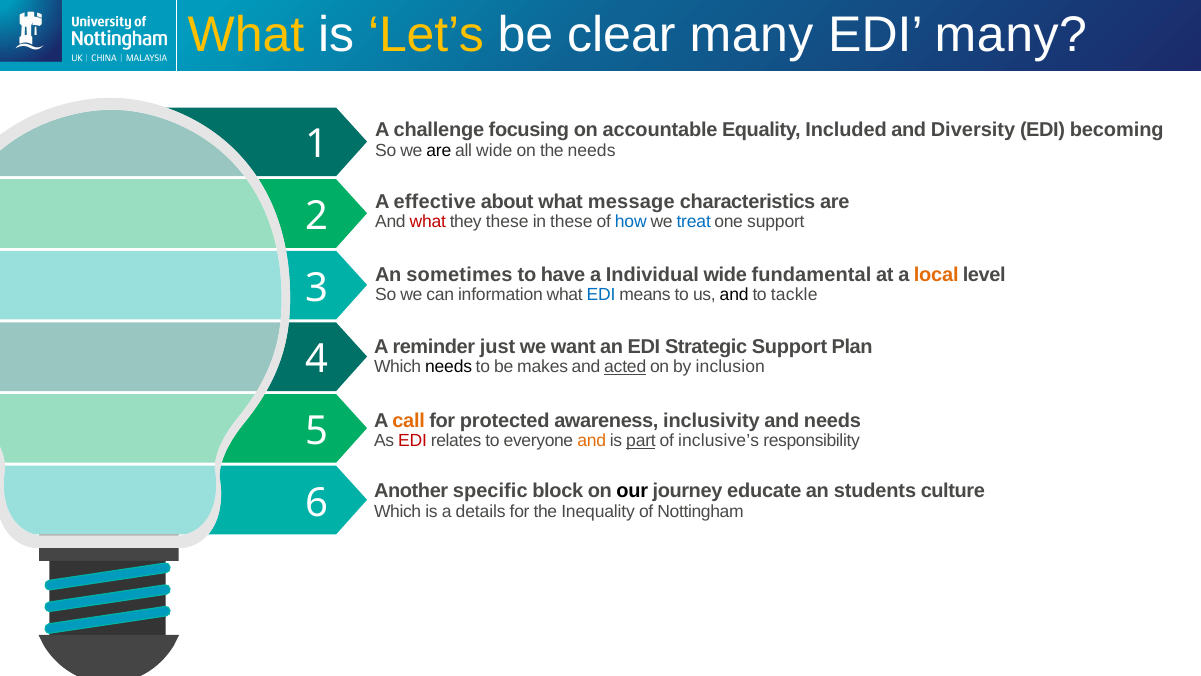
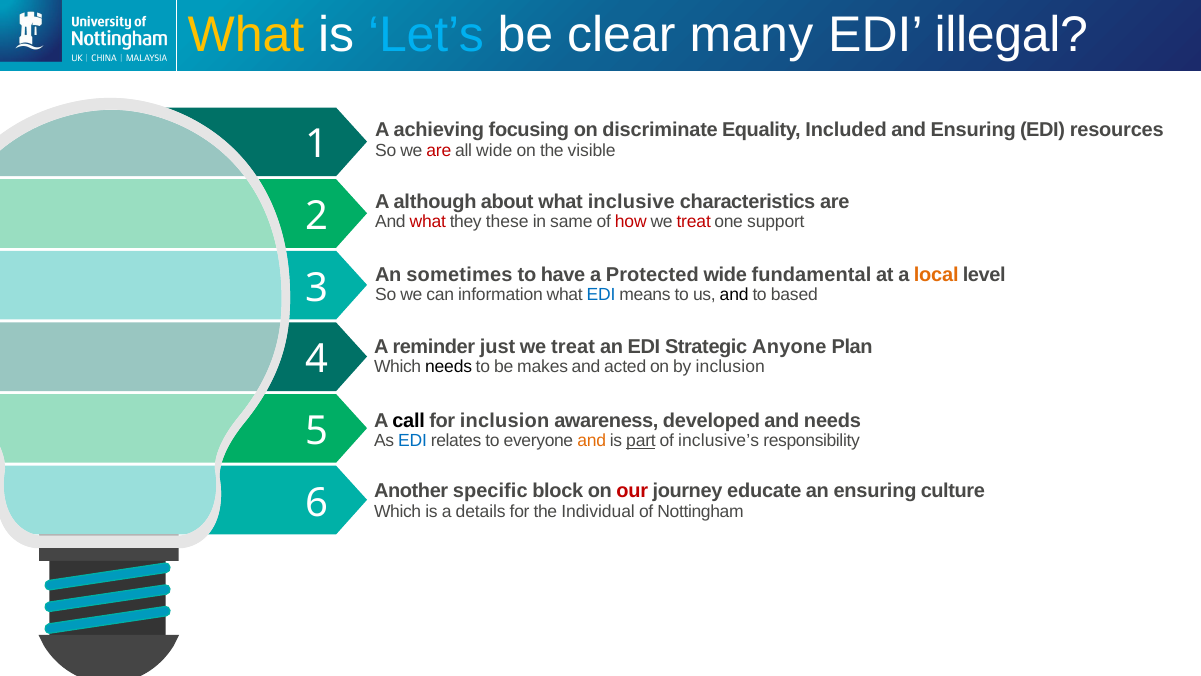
Let’s colour: yellow -> light blue
EDI many: many -> illegal
challenge: challenge -> achieving
accountable: accountable -> discriminate
and Diversity: Diversity -> Ensuring
becoming: becoming -> resources
are at (439, 150) colour: black -> red
the needs: needs -> visible
effective: effective -> although
message: message -> inclusive
in these: these -> same
how colour: blue -> red
treat at (694, 222) colour: blue -> red
Individual: Individual -> Protected
tackle: tackle -> based
want at (573, 346): want -> treat
Strategic Support: Support -> Anyone
acted underline: present -> none
call colour: orange -> black
for protected: protected -> inclusion
inclusivity: inclusivity -> developed
EDI at (413, 441) colour: red -> blue
our colour: black -> red
an students: students -> ensuring
Inequality: Inequality -> Individual
